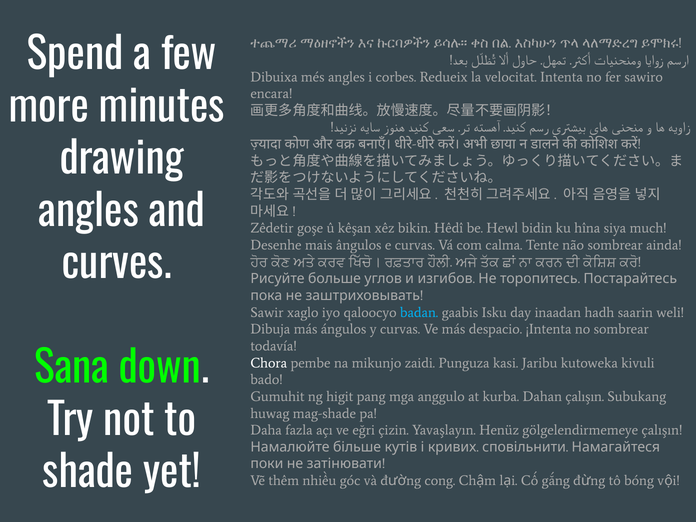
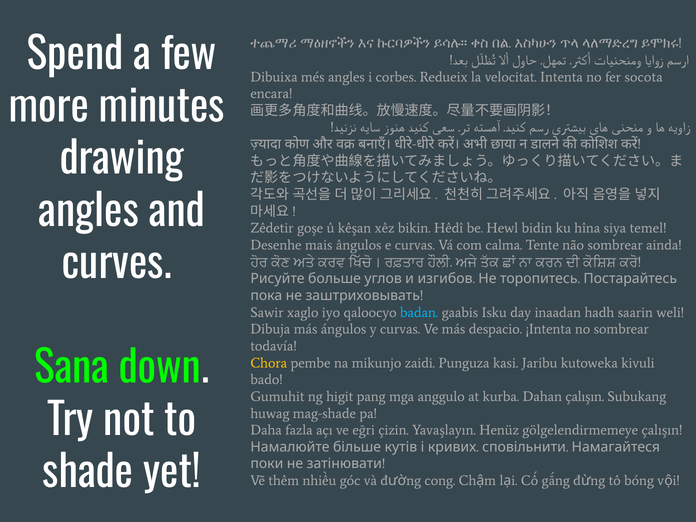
sawiro: sawiro -> socota
much: much -> temel
Chora colour: white -> yellow
